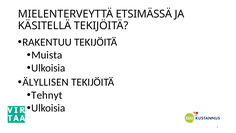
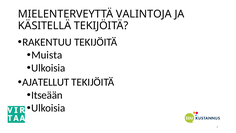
ETSIMÄSSÄ: ETSIMÄSSÄ -> VALINTOJA
ÄLYLLISEN: ÄLYLLISEN -> AJATELLUT
Tehnyt: Tehnyt -> Itseään
